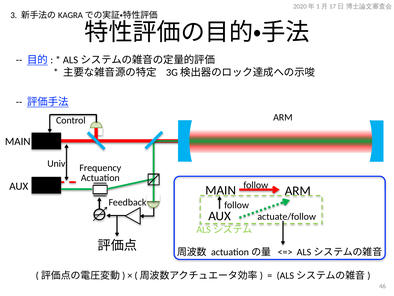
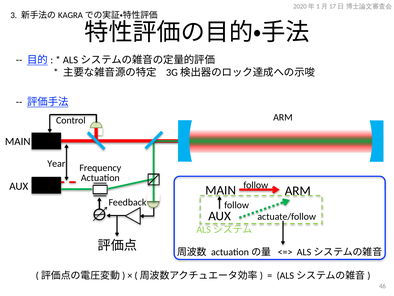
Univ: Univ -> Year
